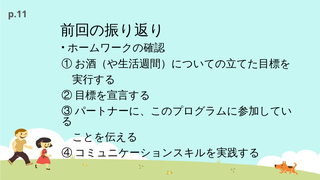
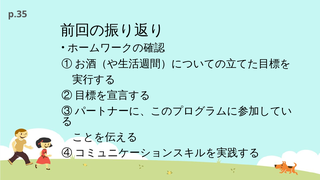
p.11: p.11 -> p.35
